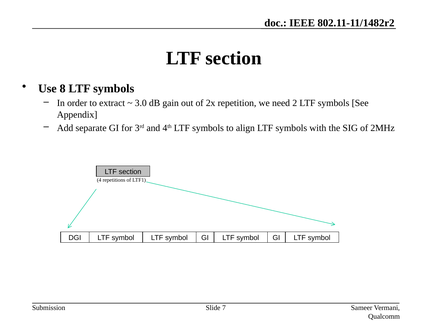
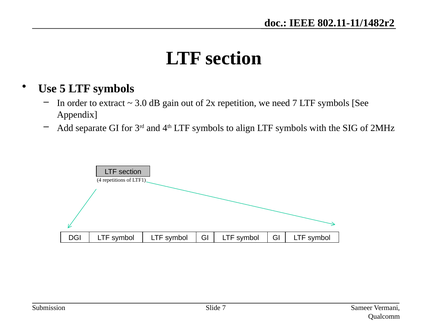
8: 8 -> 5
need 2: 2 -> 7
